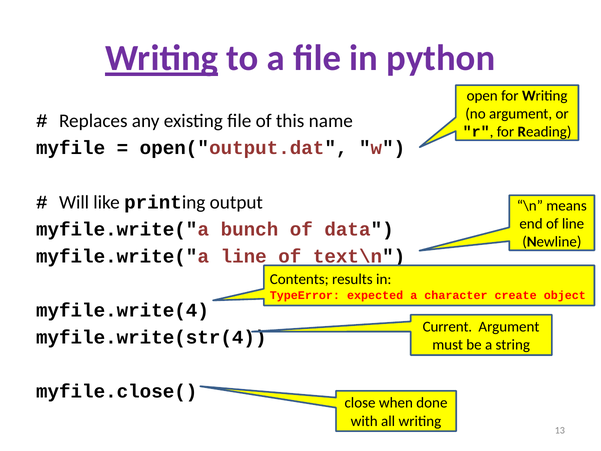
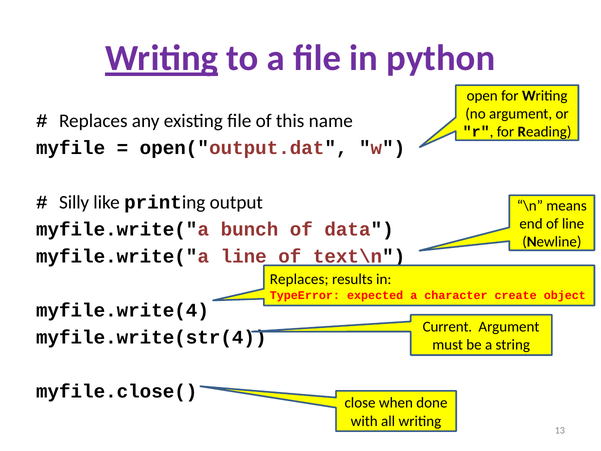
Will: Will -> Silly
Contents at (299, 279): Contents -> Replaces
